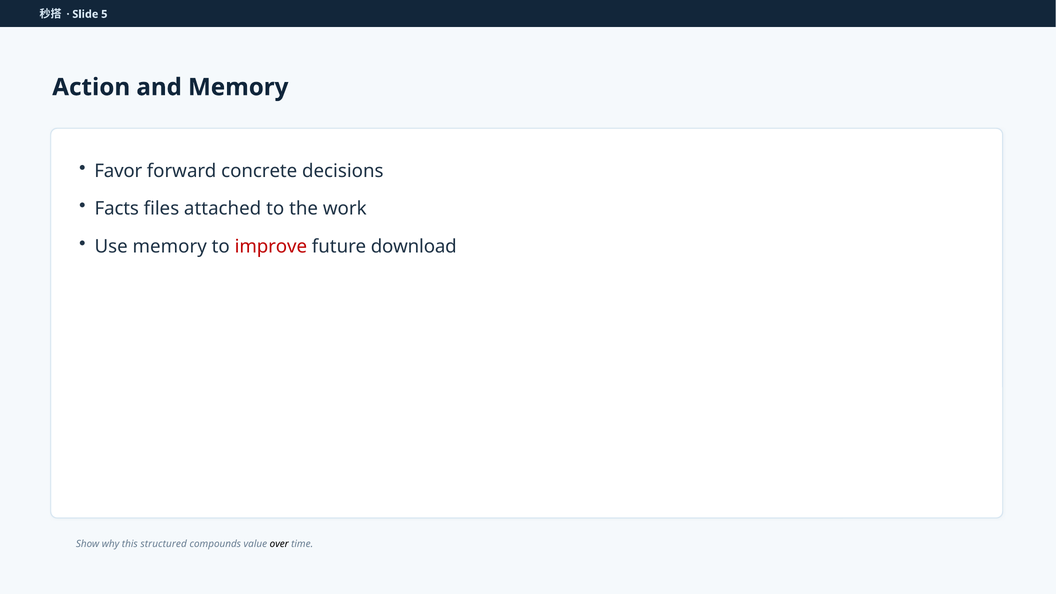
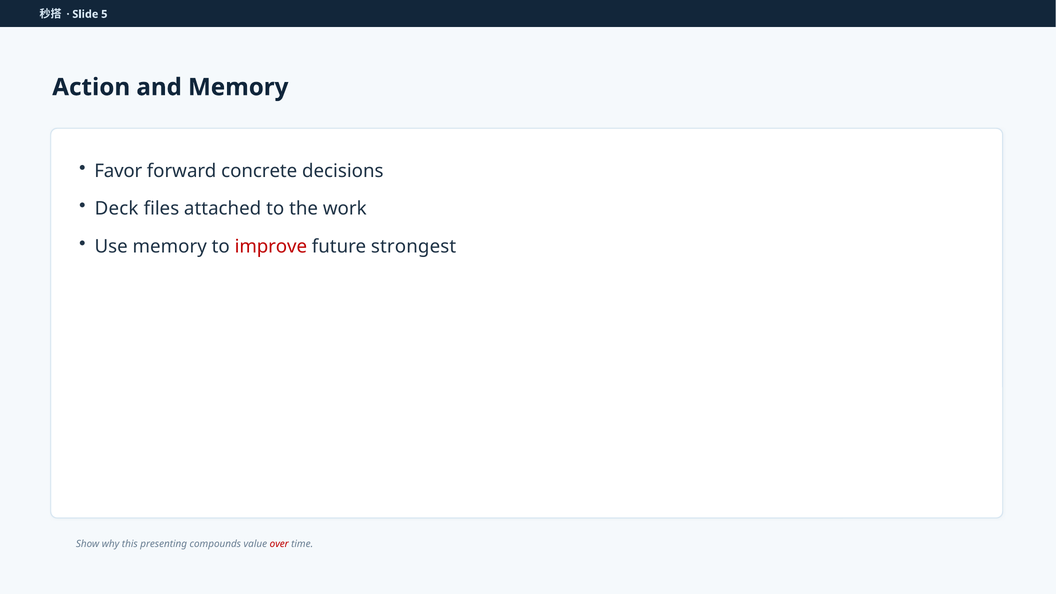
Facts: Facts -> Deck
download: download -> strongest
structured: structured -> presenting
over colour: black -> red
